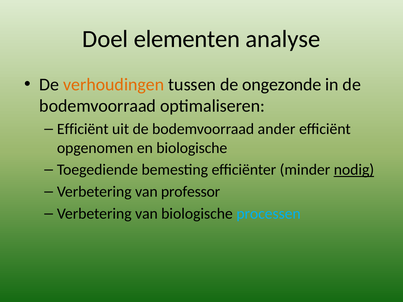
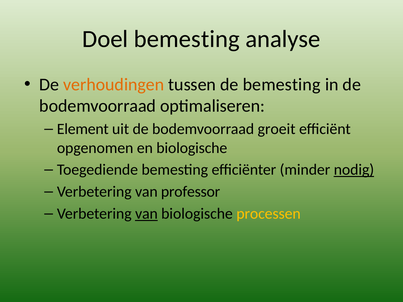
Doel elementen: elementen -> bemesting
de ongezonde: ongezonde -> bemesting
Efficiënt at (83, 129): Efficiënt -> Element
ander: ander -> groeit
van at (146, 214) underline: none -> present
processen colour: light blue -> yellow
